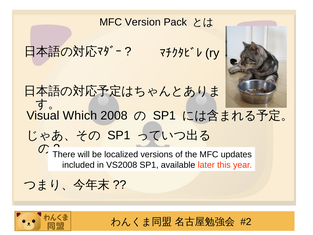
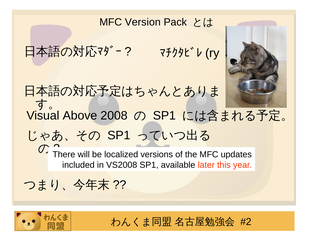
Which: Which -> Above
